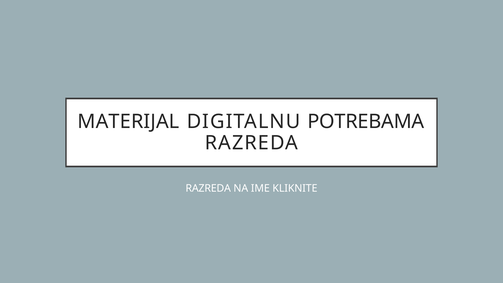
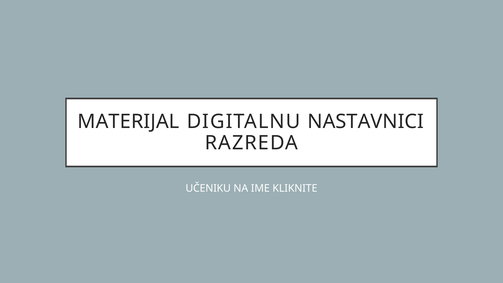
POTREBAMA: POTREBAMA -> NASTAVNICI
RAZREDA at (208, 188): RAZREDA -> UČENIKU
